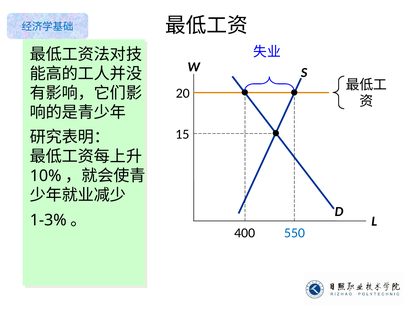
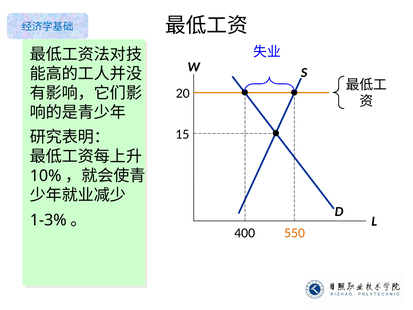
550 colour: blue -> orange
